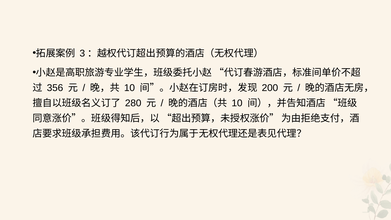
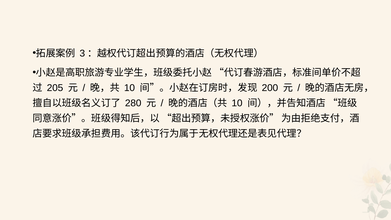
356: 356 -> 205
